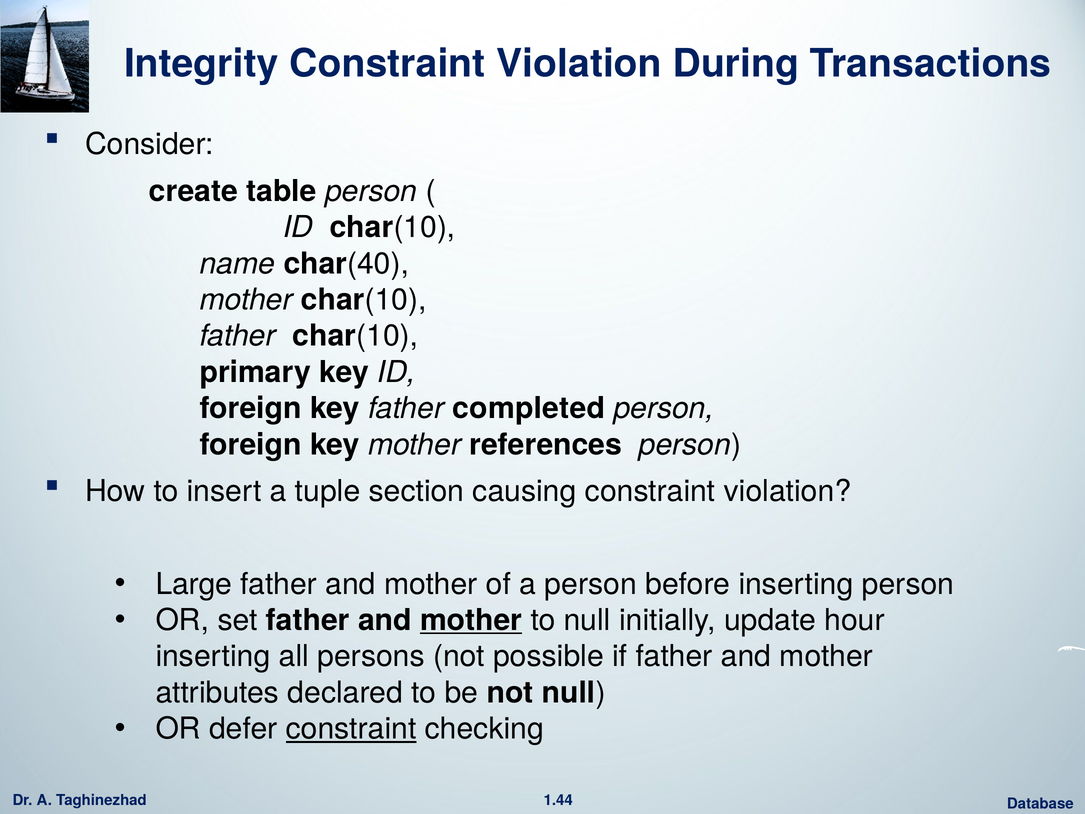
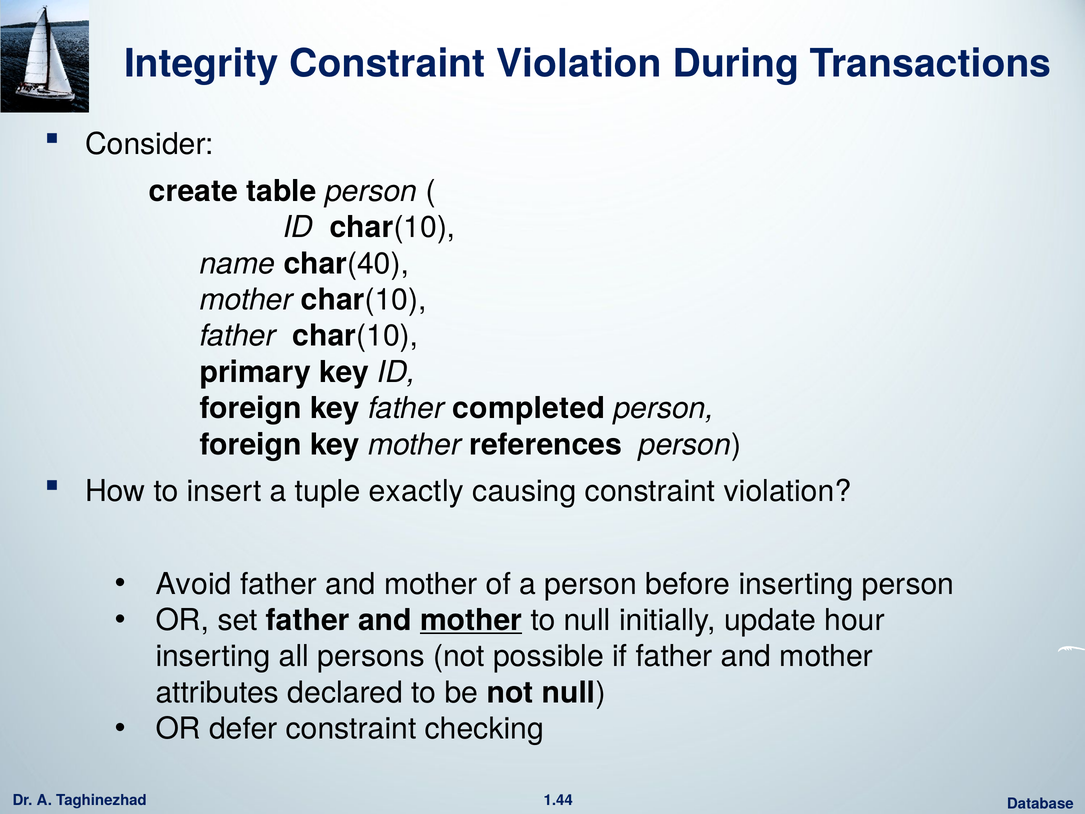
section: section -> exactly
Large: Large -> Avoid
constraint at (351, 729) underline: present -> none
